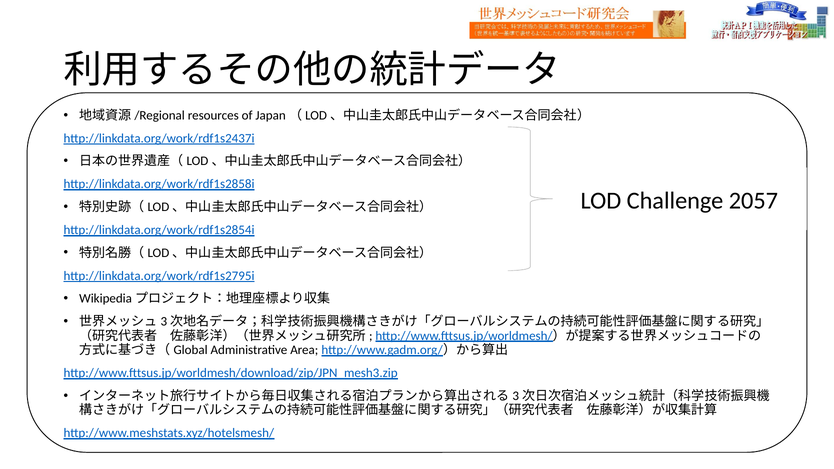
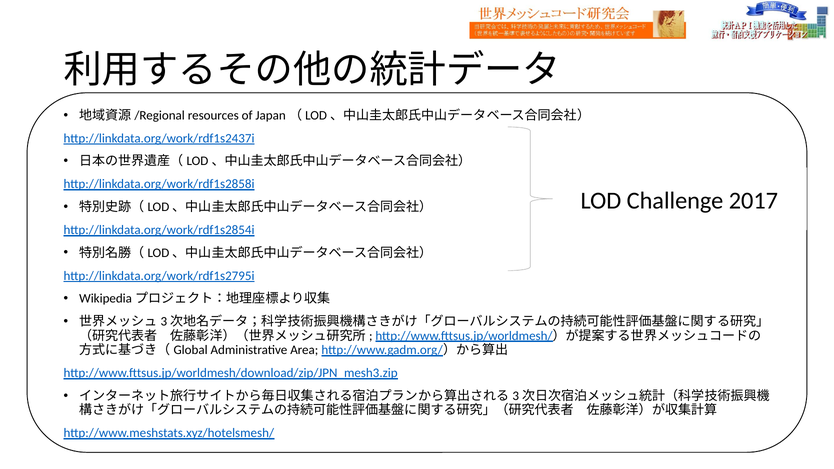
2057: 2057 -> 2017
